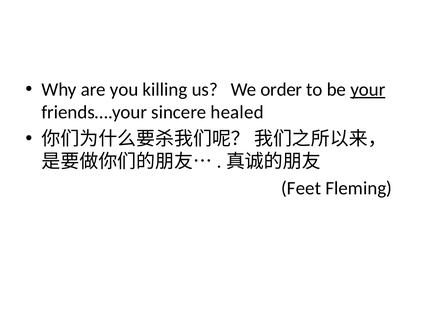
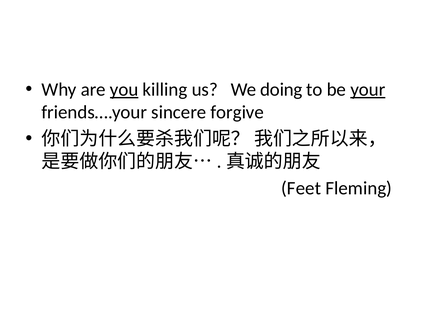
you underline: none -> present
order: order -> doing
healed: healed -> forgive
